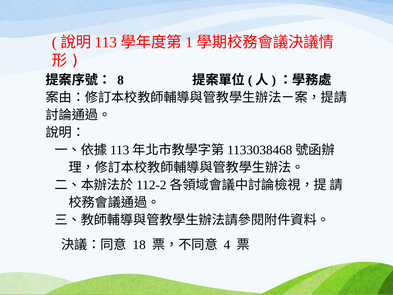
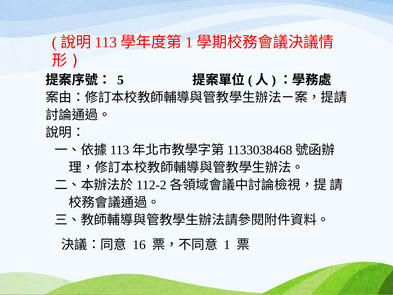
8: 8 -> 5
18: 18 -> 16
4 at (227, 245): 4 -> 1
